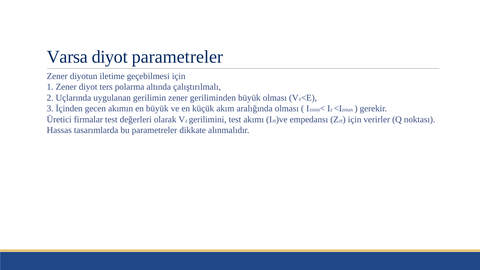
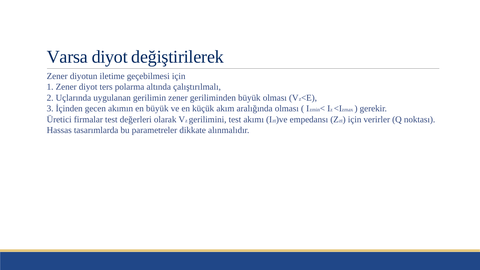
diyot parametreler: parametreler -> değiştirilerek
